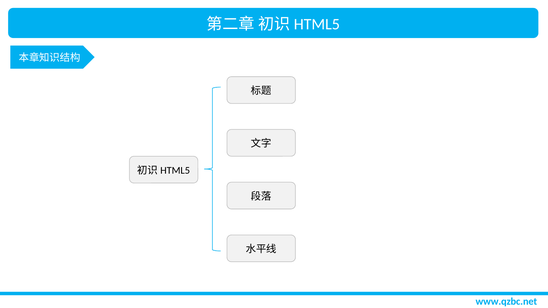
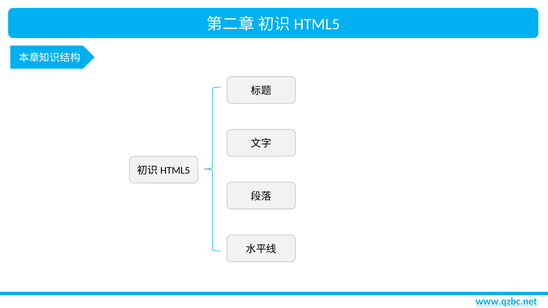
www.qzbc.net underline: none -> present
